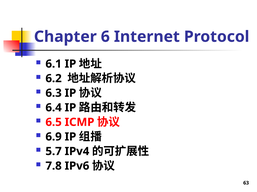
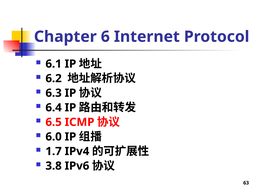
6.9: 6.9 -> 6.0
5.7: 5.7 -> 1.7
7.8: 7.8 -> 3.8
